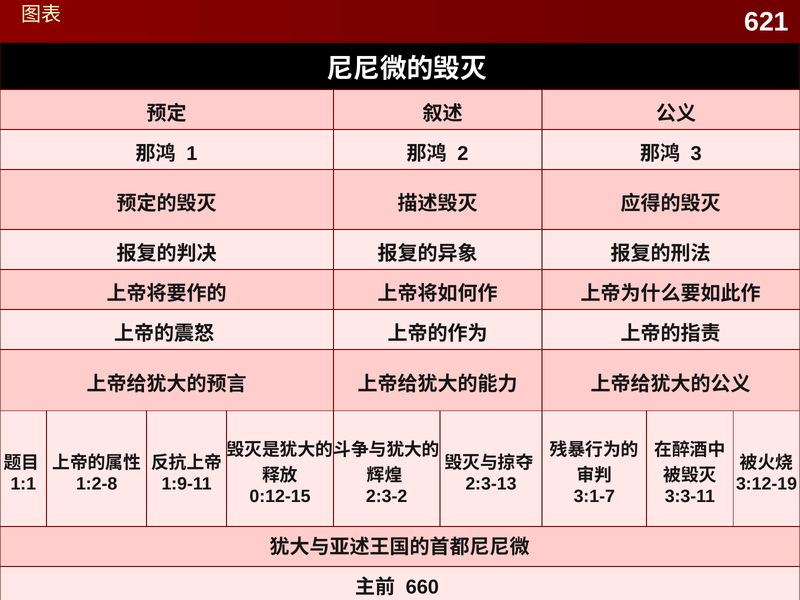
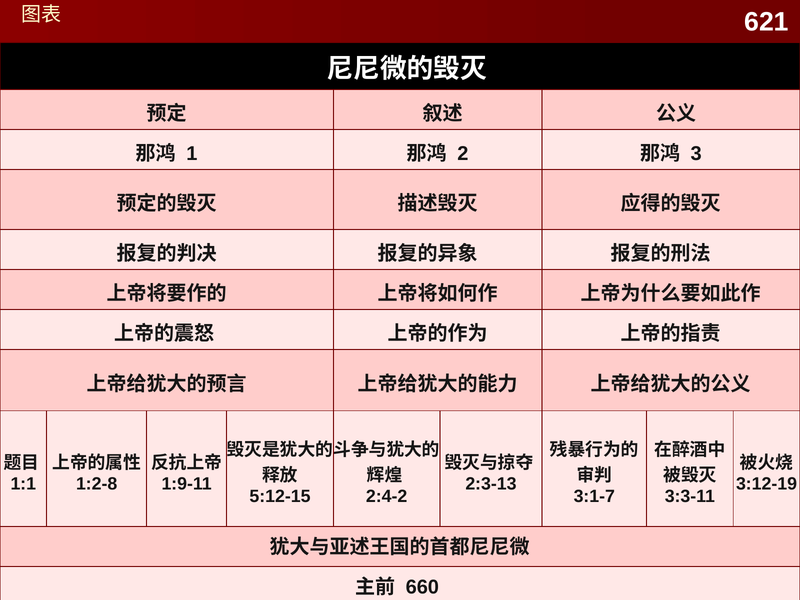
0:12-15: 0:12-15 -> 5:12-15
2:3-2: 2:3-2 -> 2:4-2
